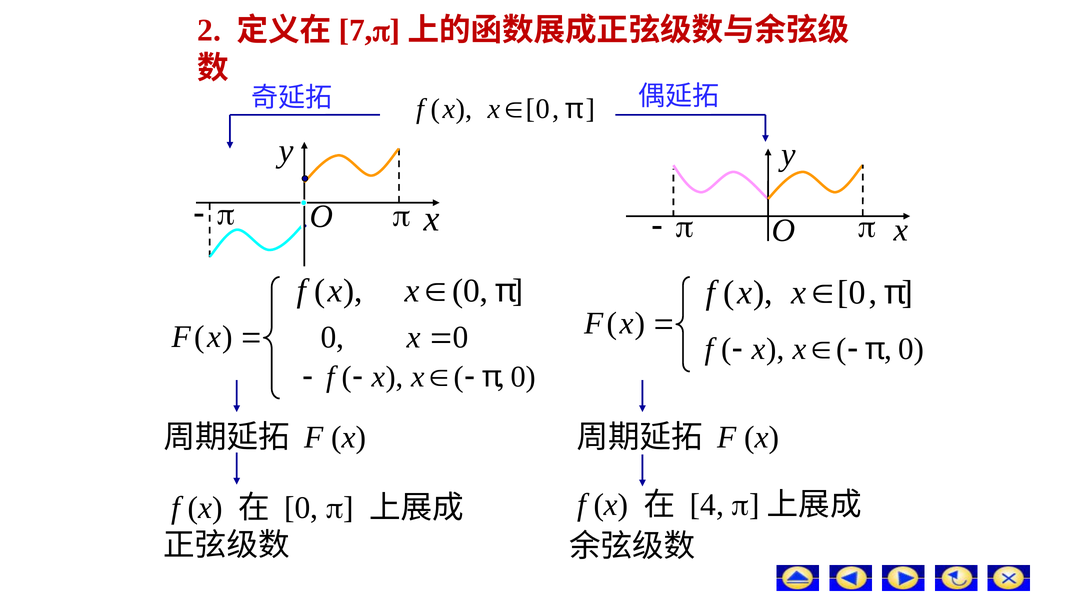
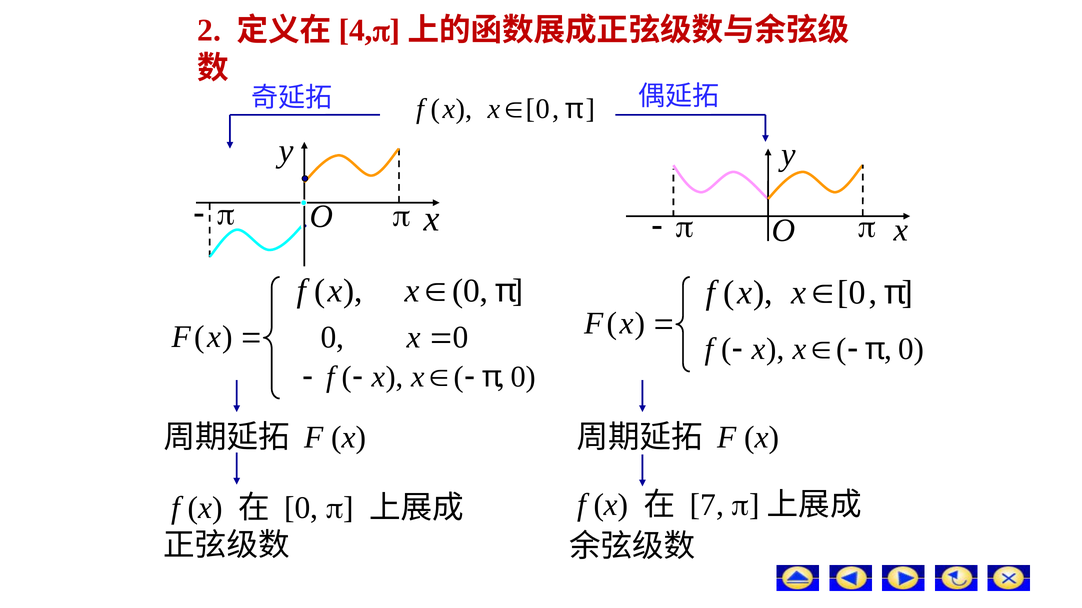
7: 7 -> 4
4: 4 -> 7
